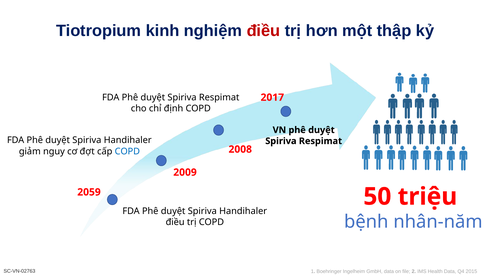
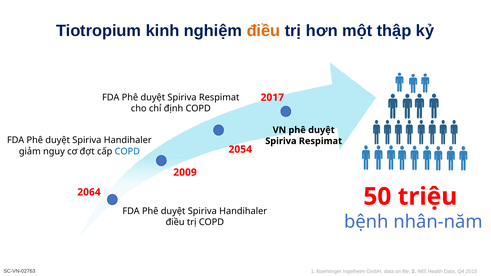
điều at (263, 31) colour: red -> orange
2008: 2008 -> 2054
2059: 2059 -> 2064
